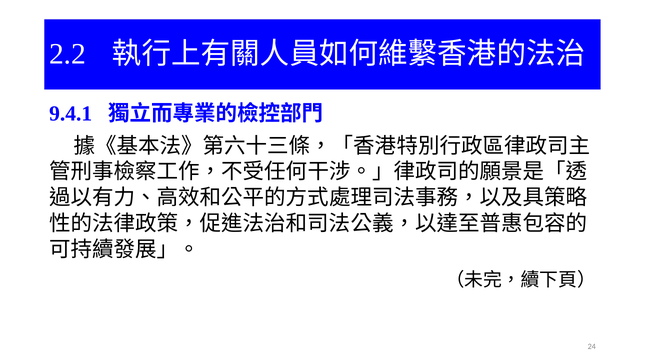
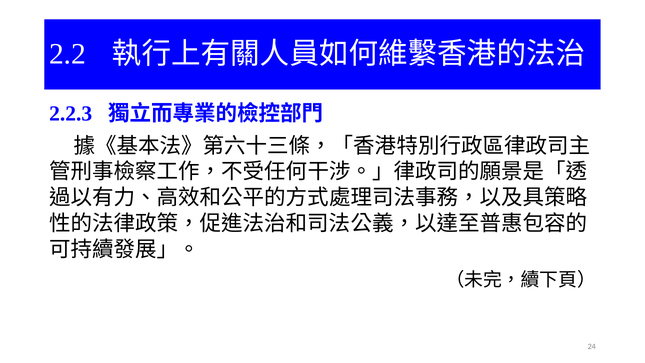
9.4.1: 9.4.1 -> 2.2.3
